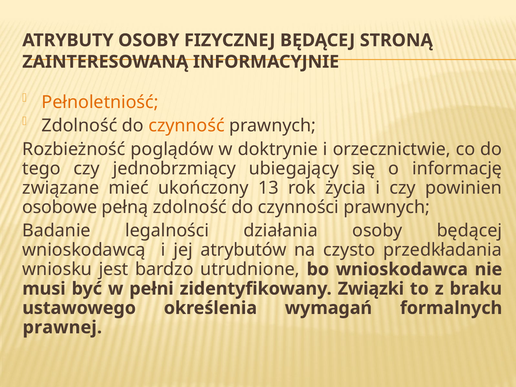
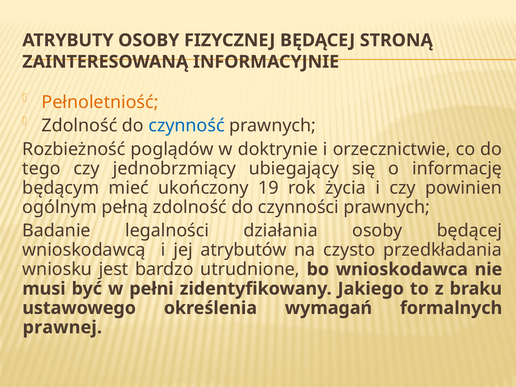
czynność colour: orange -> blue
związane: związane -> będącym
13: 13 -> 19
osobowe: osobowe -> ogólnym
Związki: Związki -> Jakiego
